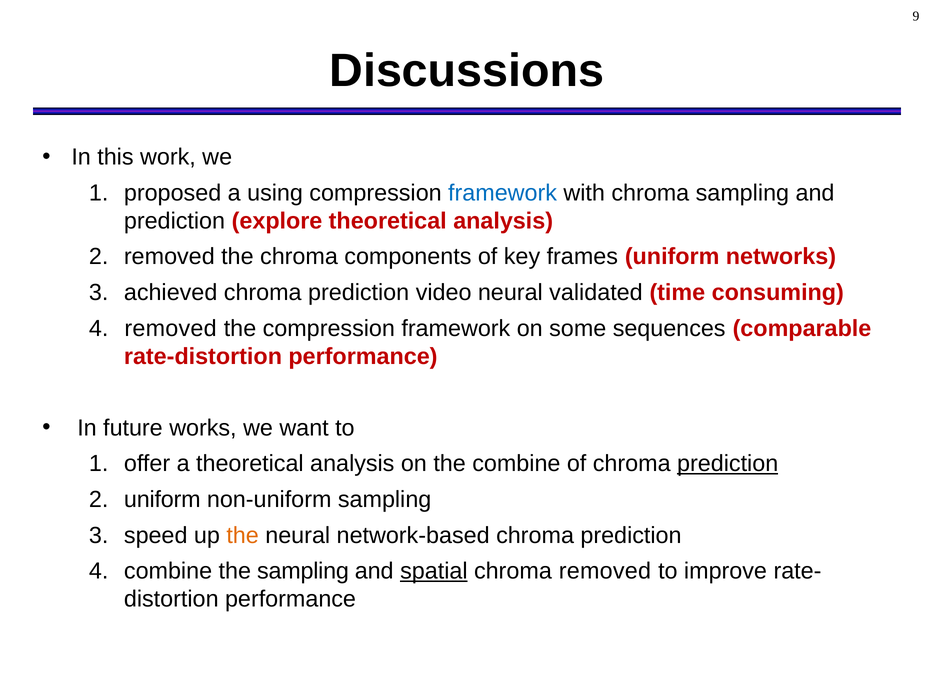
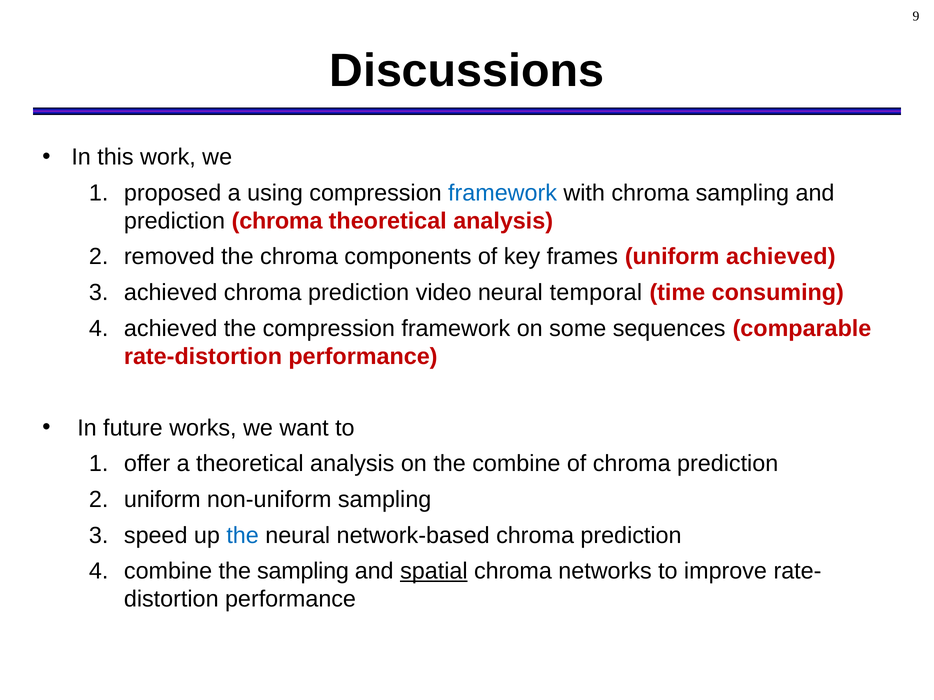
prediction explore: explore -> chroma
uniform networks: networks -> achieved
validated: validated -> temporal
removed at (171, 329): removed -> achieved
prediction at (728, 464) underline: present -> none
the at (243, 536) colour: orange -> blue
chroma removed: removed -> networks
